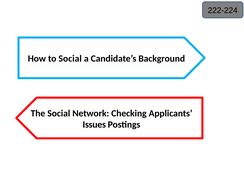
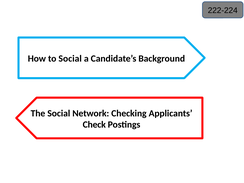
Issues: Issues -> Check
